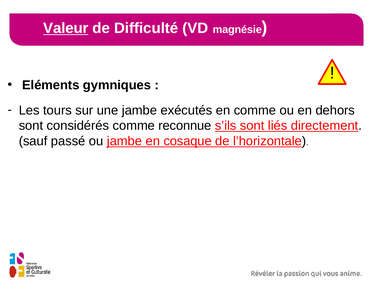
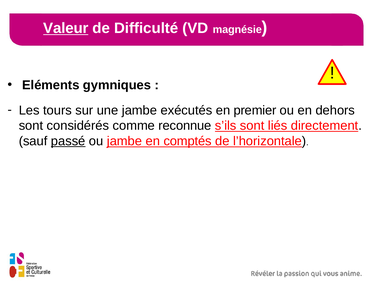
en comme: comme -> premier
passé underline: none -> present
cosaque: cosaque -> comptés
